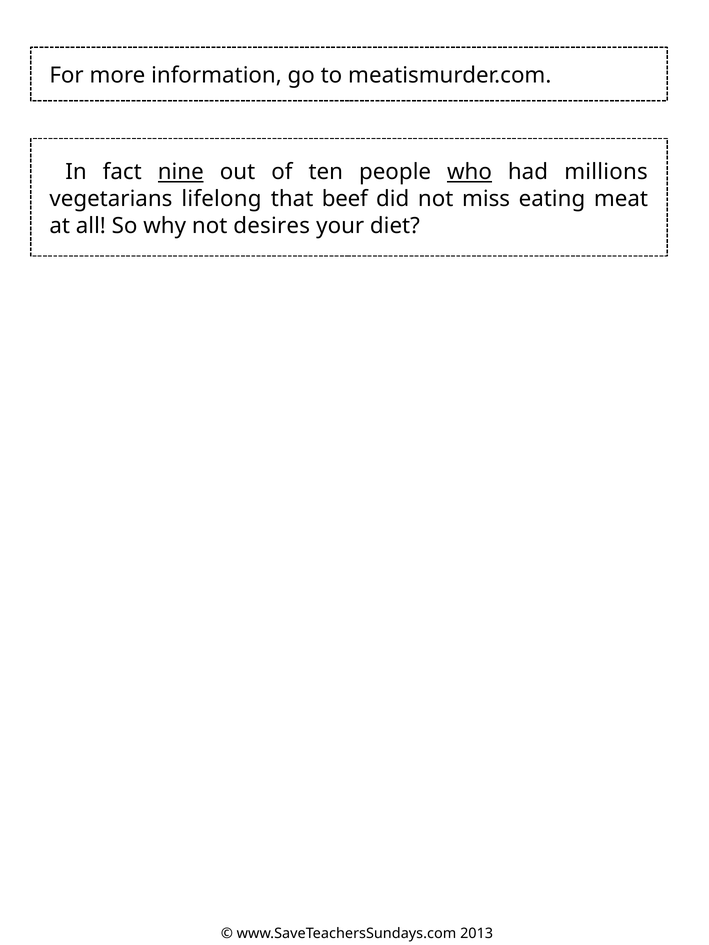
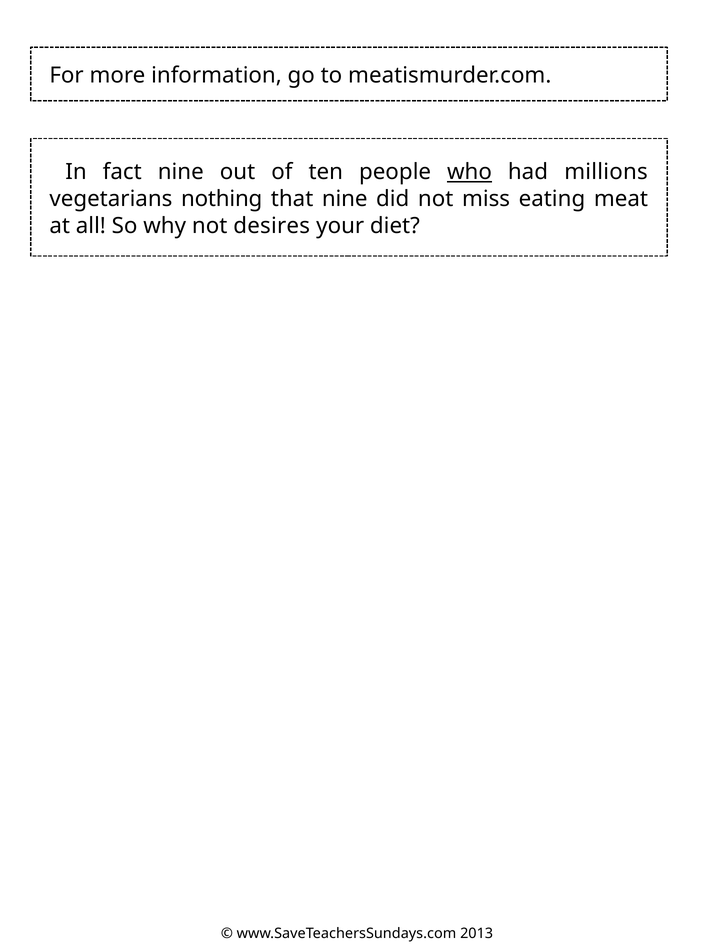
nine at (181, 172) underline: present -> none
lifelong: lifelong -> nothing
that beef: beef -> nine
